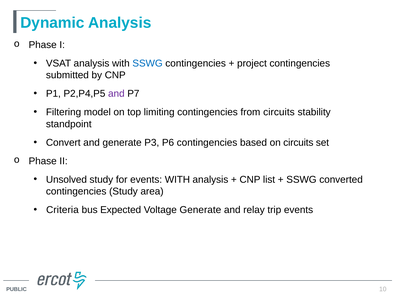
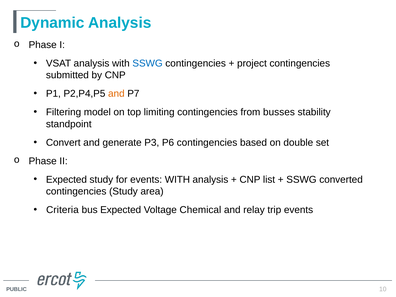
and at (116, 94) colour: purple -> orange
from circuits: circuits -> busses
on circuits: circuits -> double
Unsolved at (66, 179): Unsolved -> Expected
Voltage Generate: Generate -> Chemical
